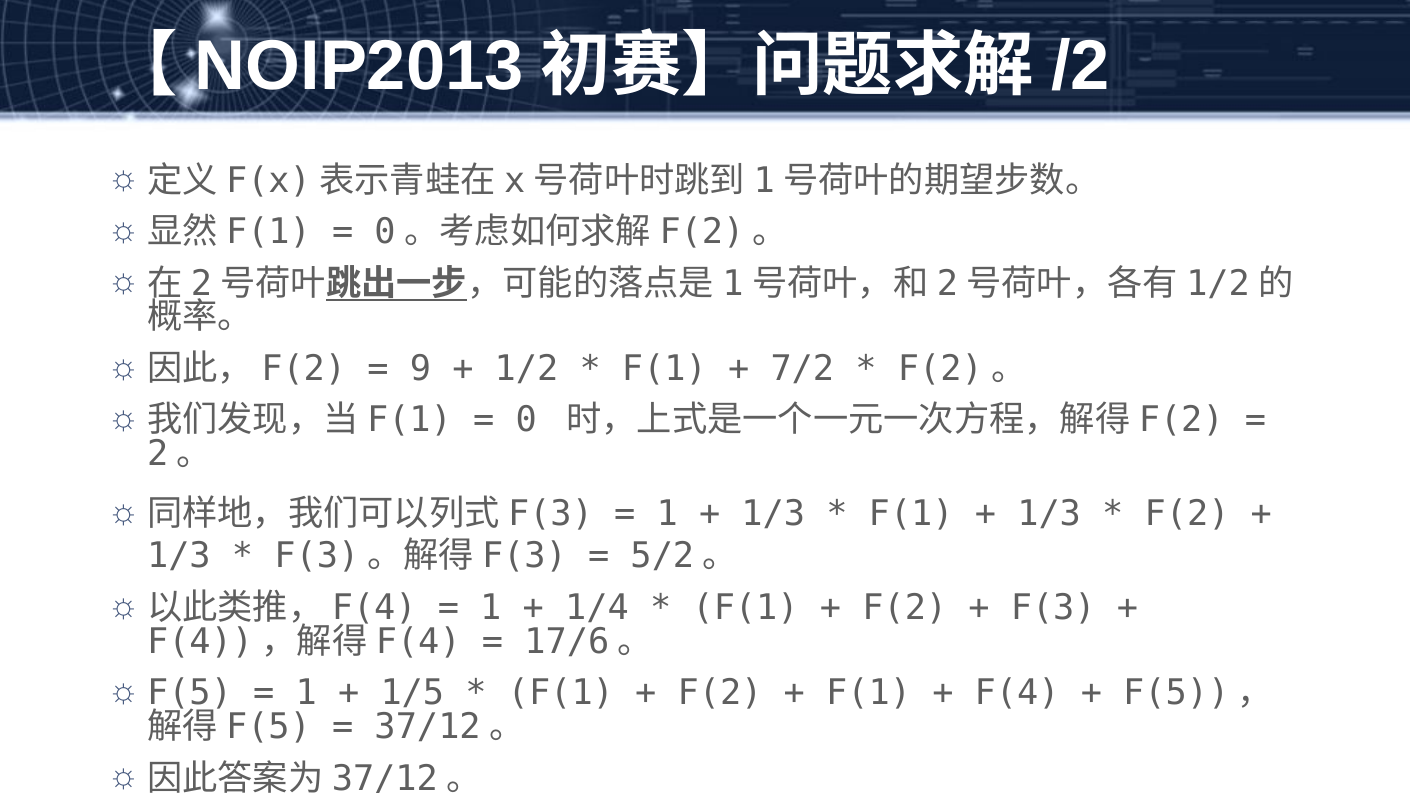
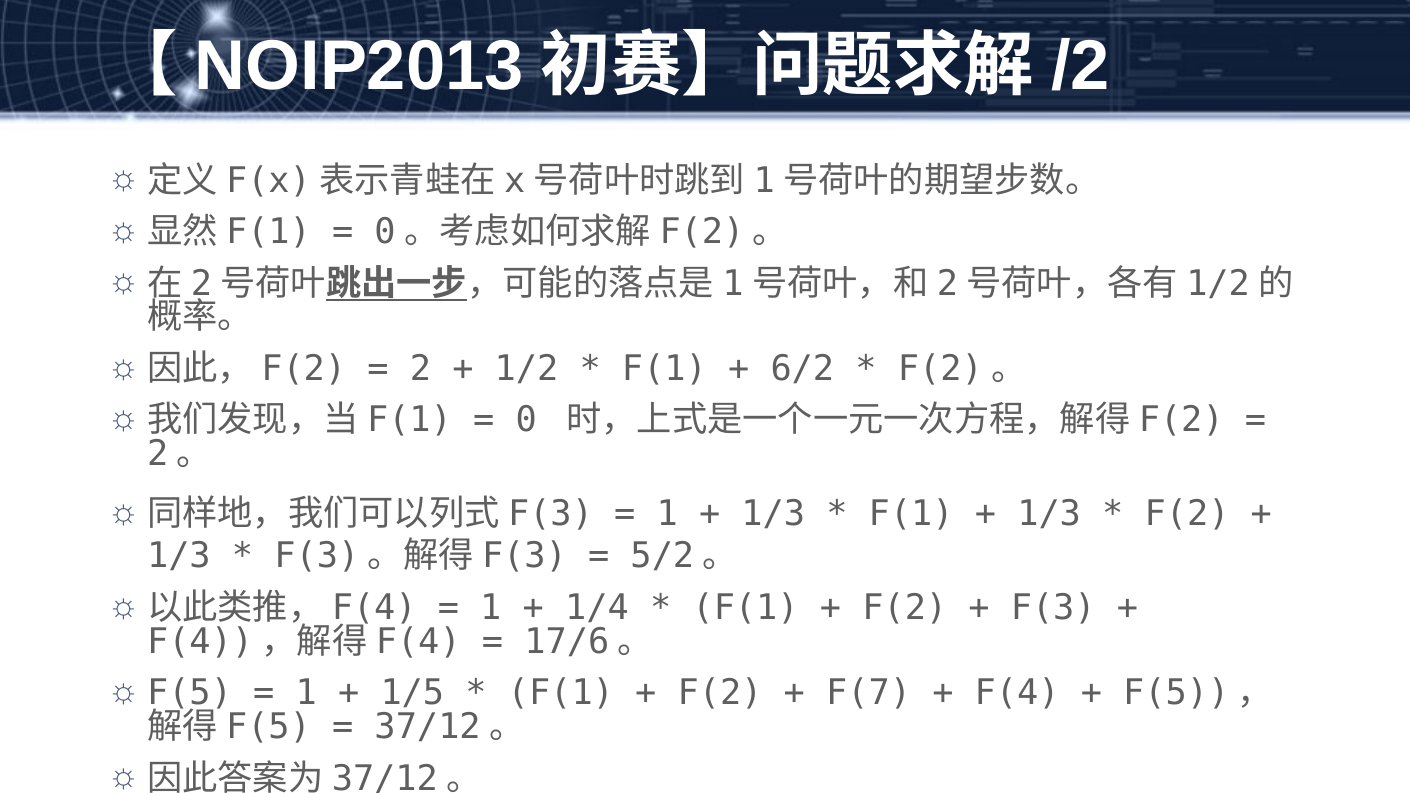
9: 9 -> 2
7/2: 7/2 -> 6/2
F(1 at (869, 693): F(1 -> F(7
